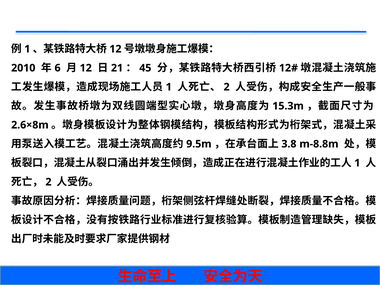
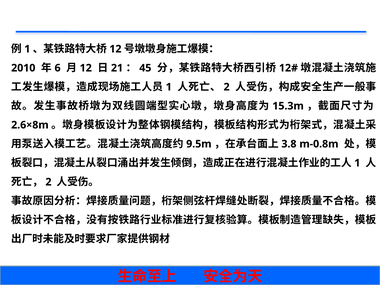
m-8.8m: m-8.8m -> m-0.8m
